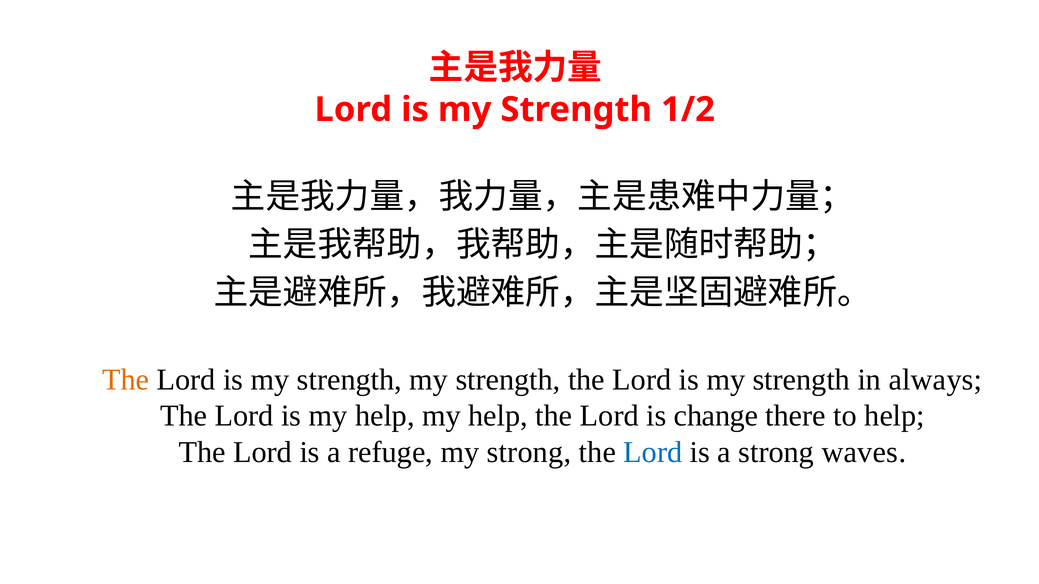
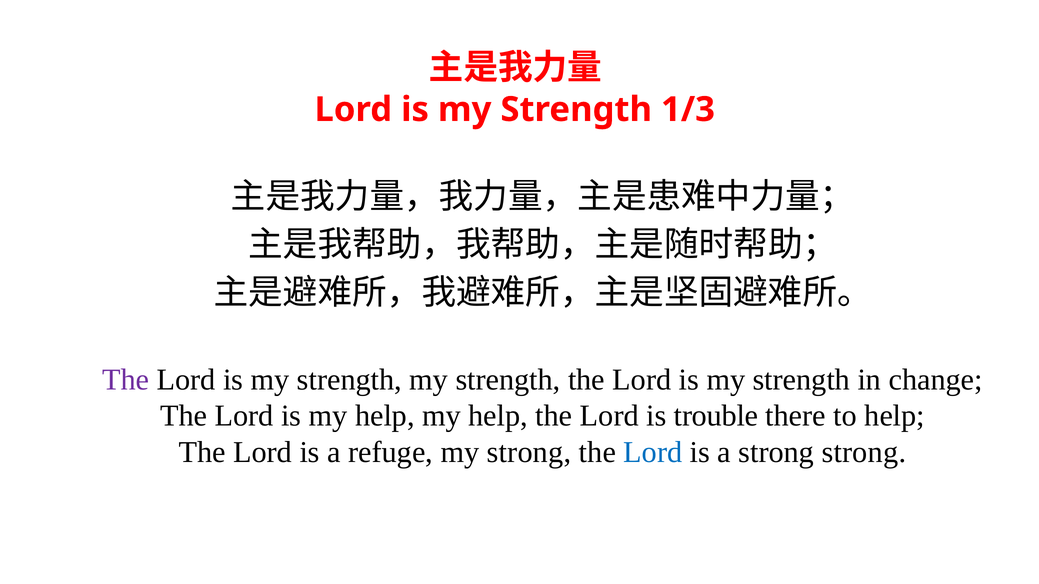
1/2: 1/2 -> 1/3
The at (126, 380) colour: orange -> purple
always: always -> change
change: change -> trouble
strong waves: waves -> strong
